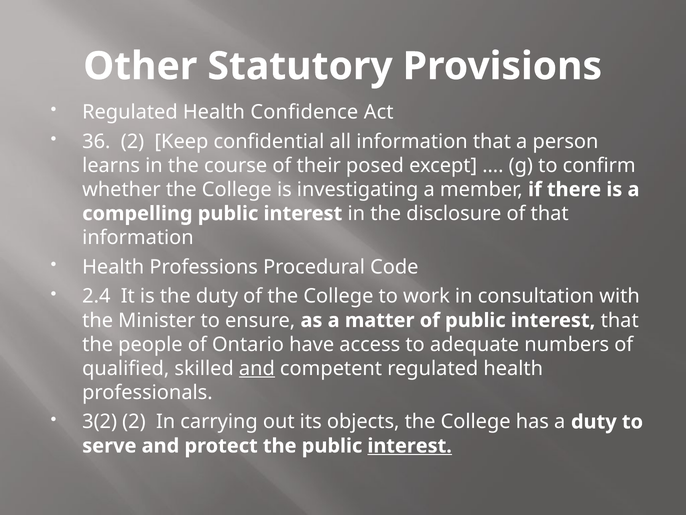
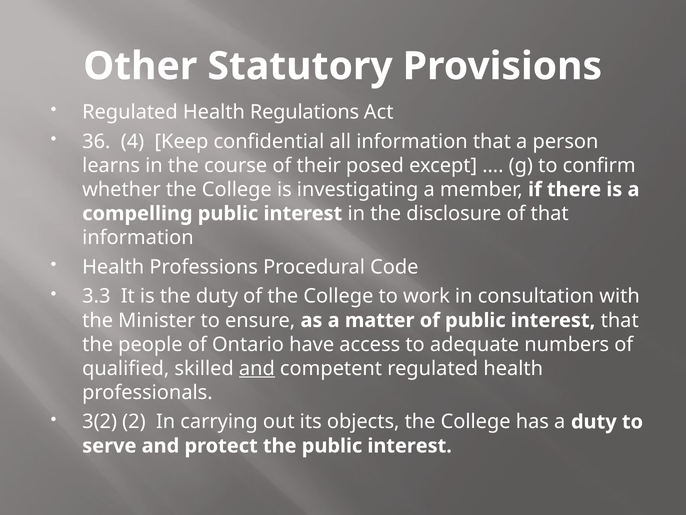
Confidence: Confidence -> Regulations
36 2: 2 -> 4
2.4: 2.4 -> 3.3
interest at (410, 445) underline: present -> none
